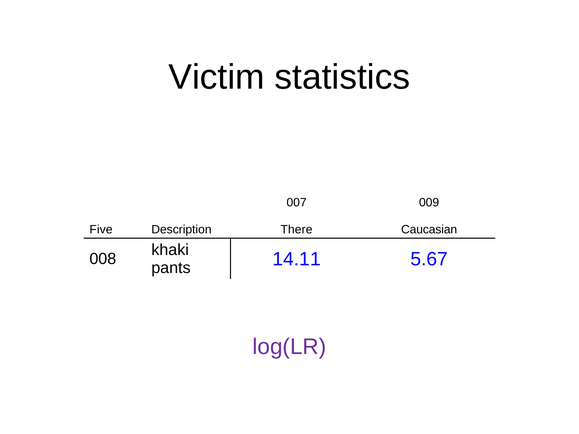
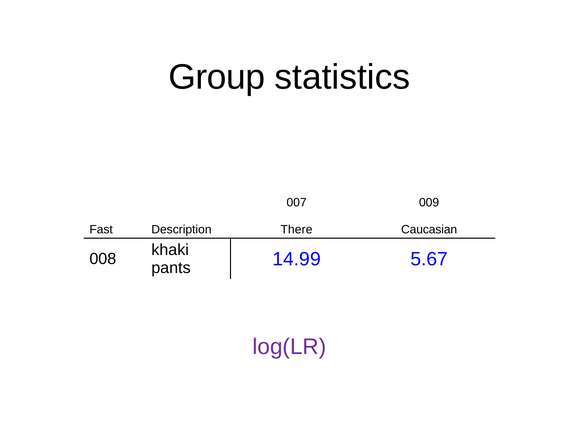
Victim: Victim -> Group
Five: Five -> Fast
14.11: 14.11 -> 14.99
